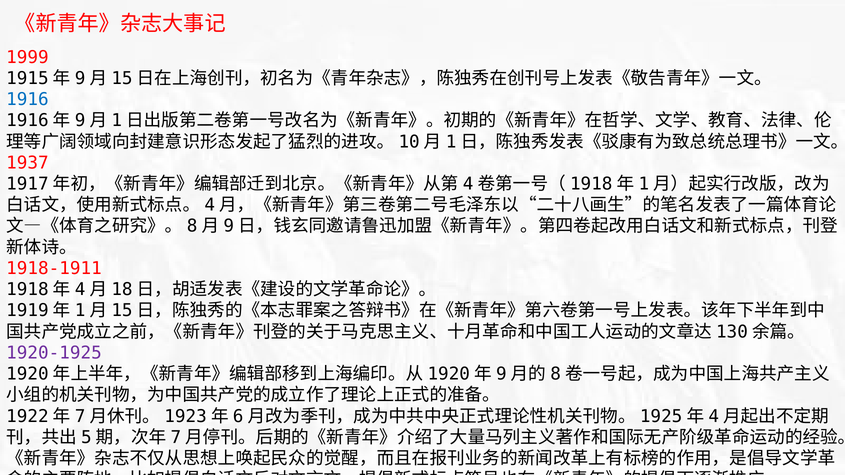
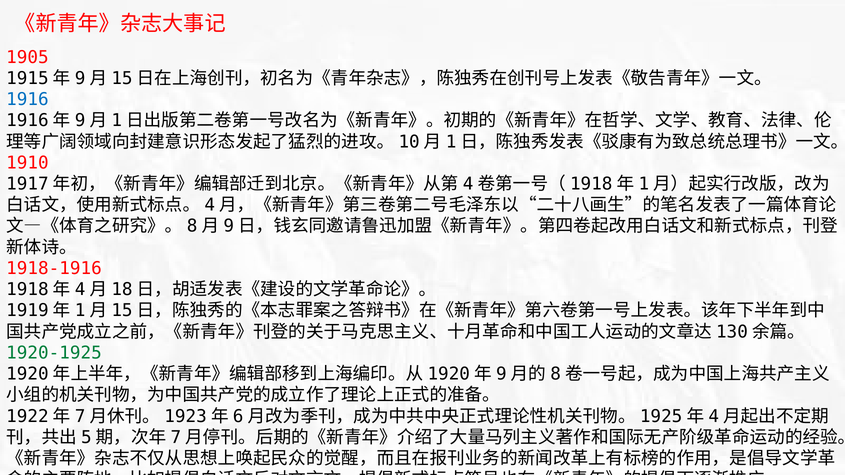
1999: 1999 -> 1905
1937: 1937 -> 1910
1918-1911: 1918-1911 -> 1918-1916
1920-1925 colour: purple -> green
